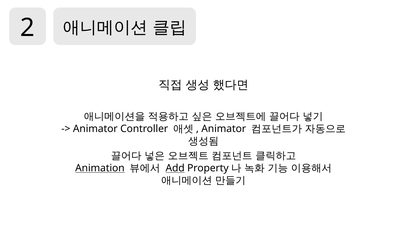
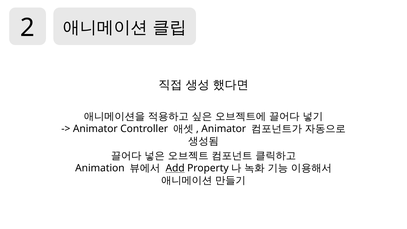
Animation underline: present -> none
